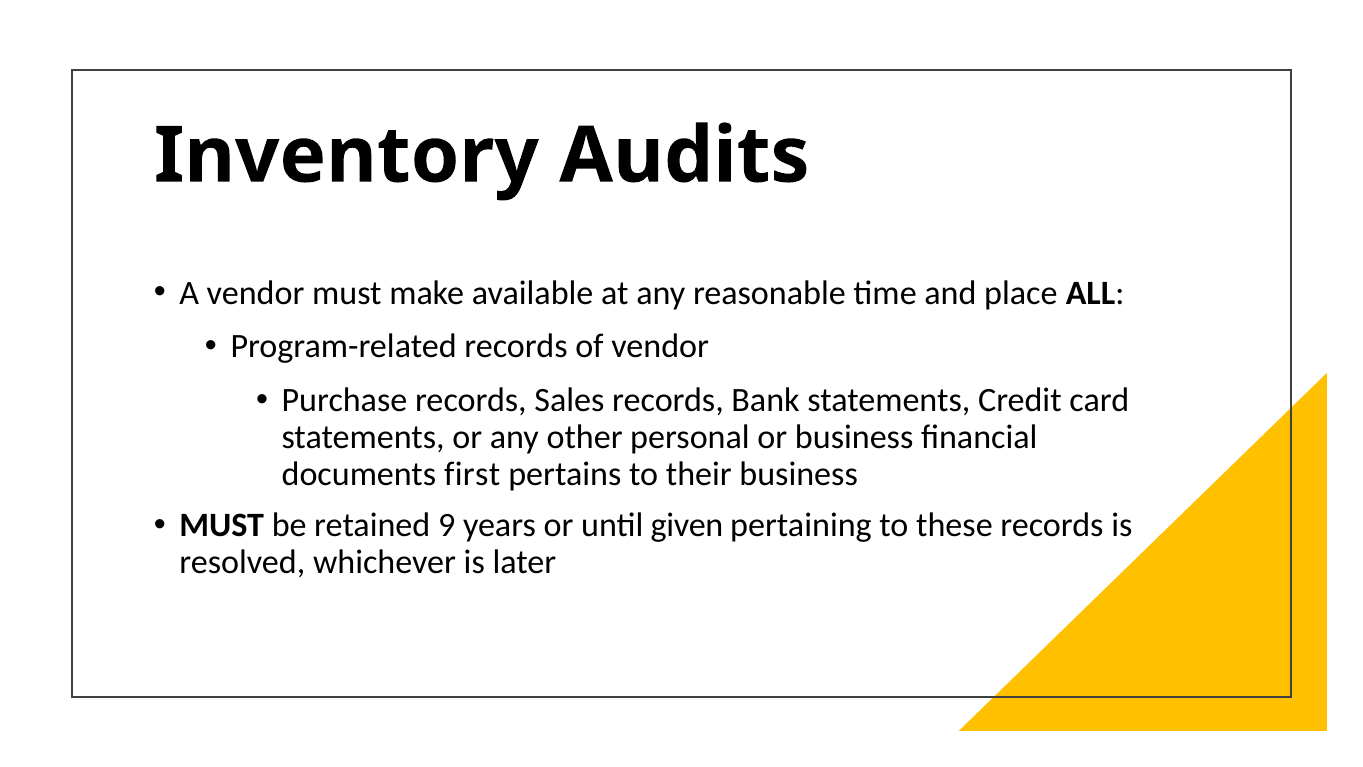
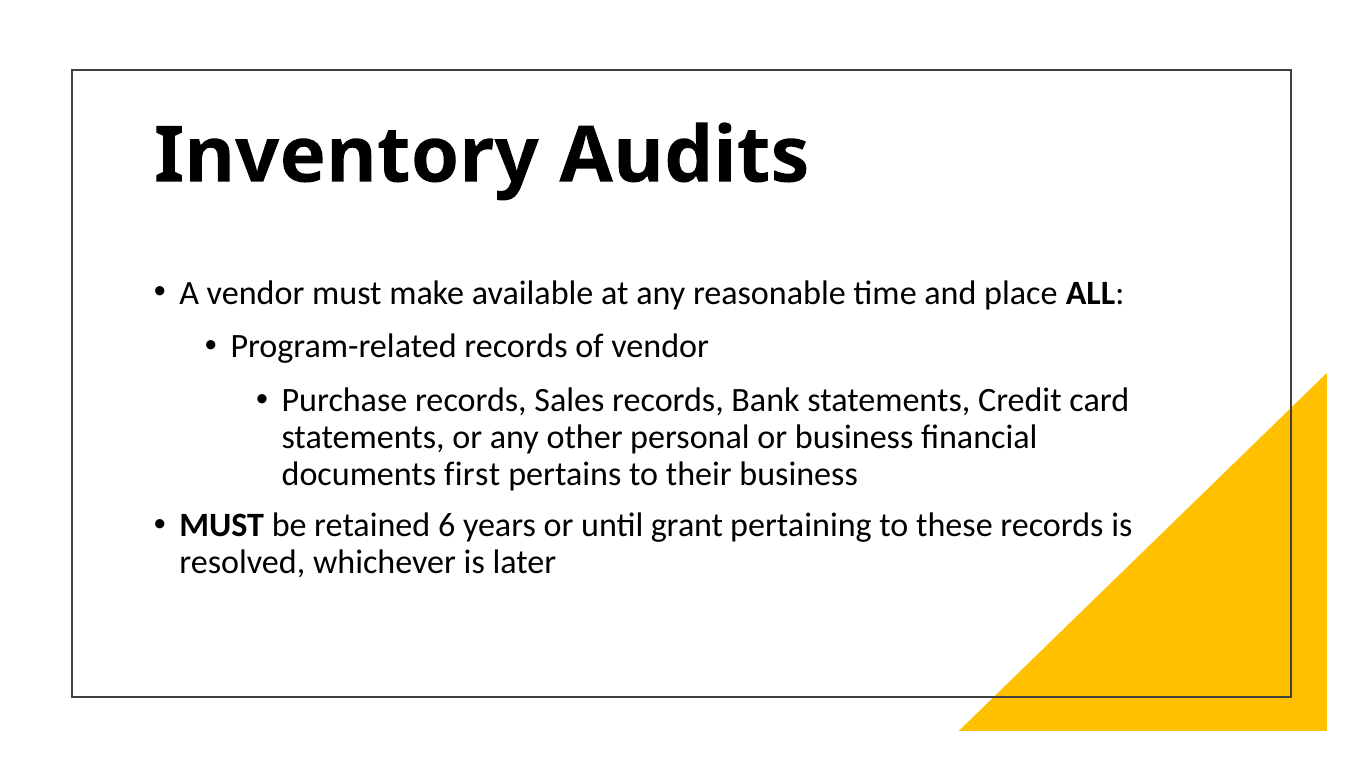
9: 9 -> 6
given: given -> grant
